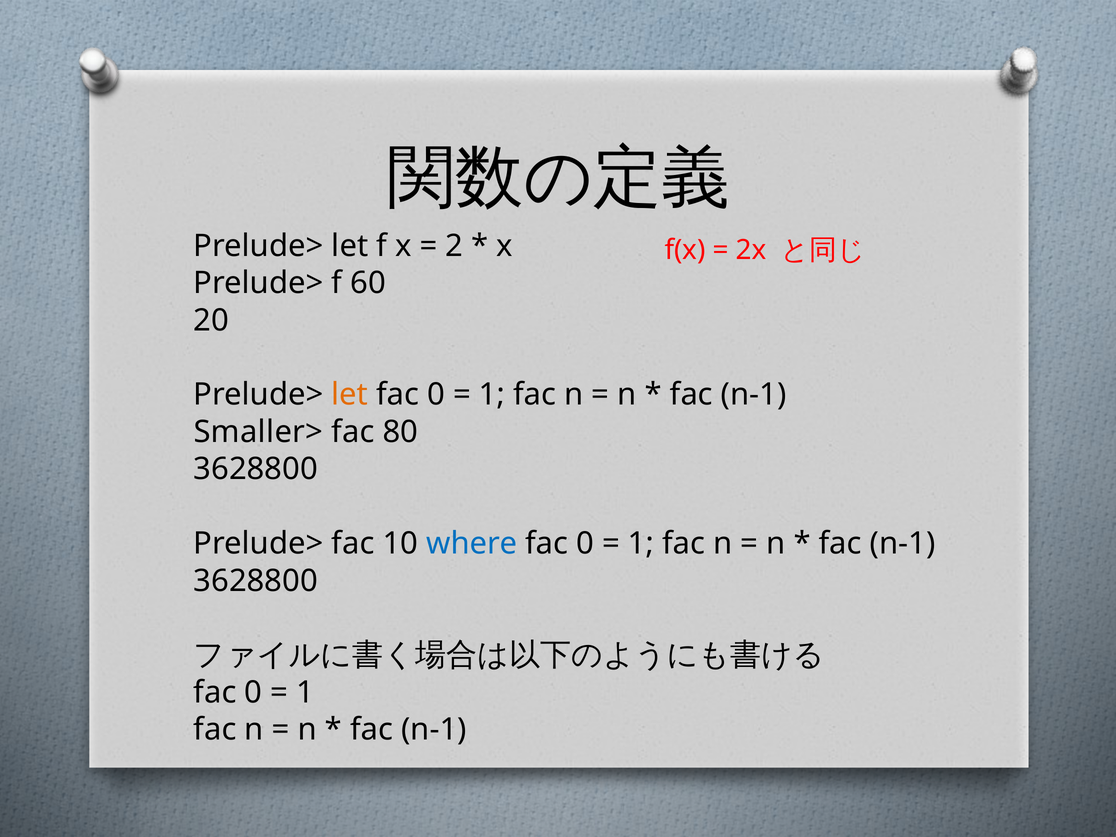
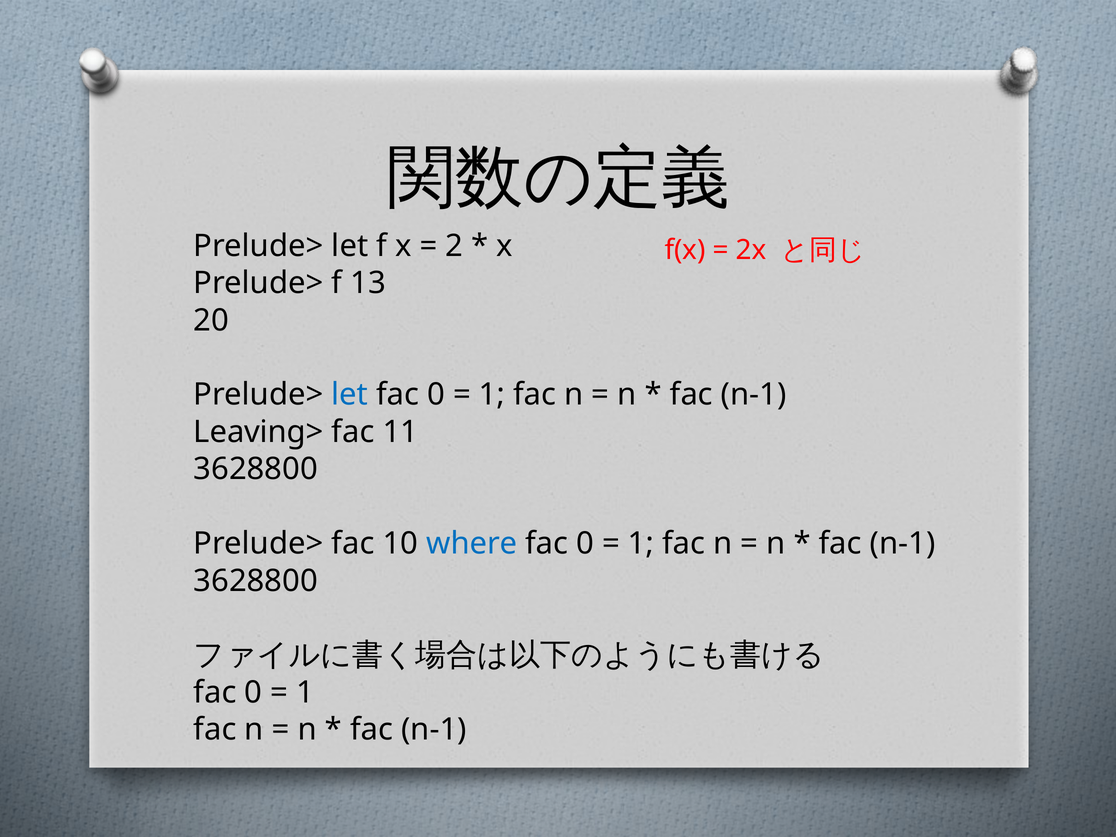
60: 60 -> 13
let at (350, 395) colour: orange -> blue
Smaller>: Smaller> -> Leaving>
80: 80 -> 11
